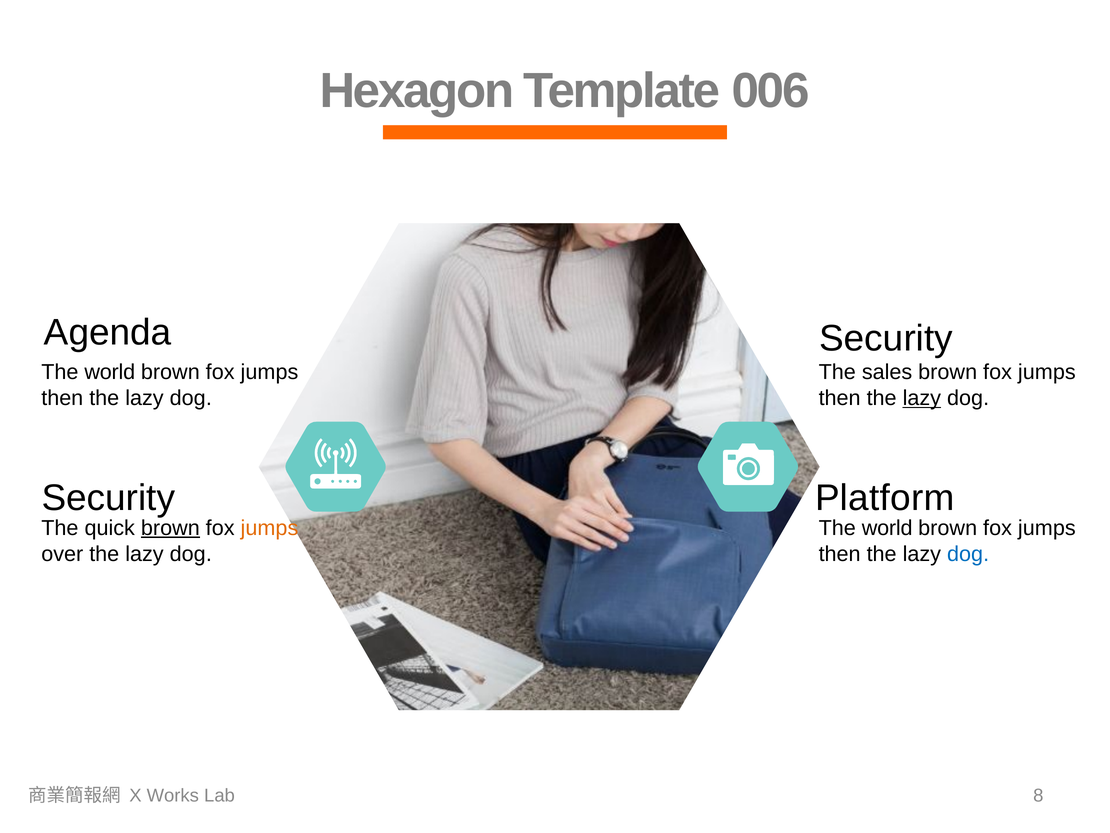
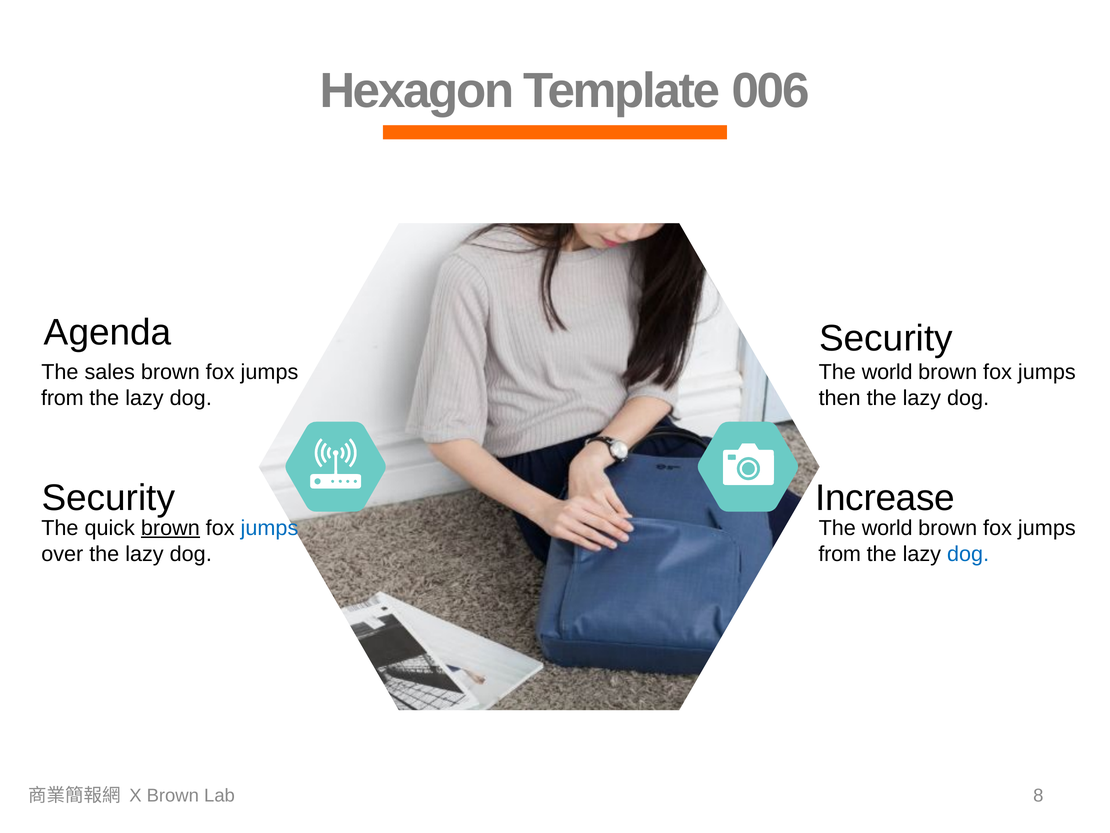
world at (110, 372): world -> sales
sales at (887, 372): sales -> world
then at (62, 398): then -> from
lazy at (922, 398) underline: present -> none
Platform: Platform -> Increase
jumps at (269, 528) colour: orange -> blue
then at (840, 554): then -> from
X Works: Works -> Brown
